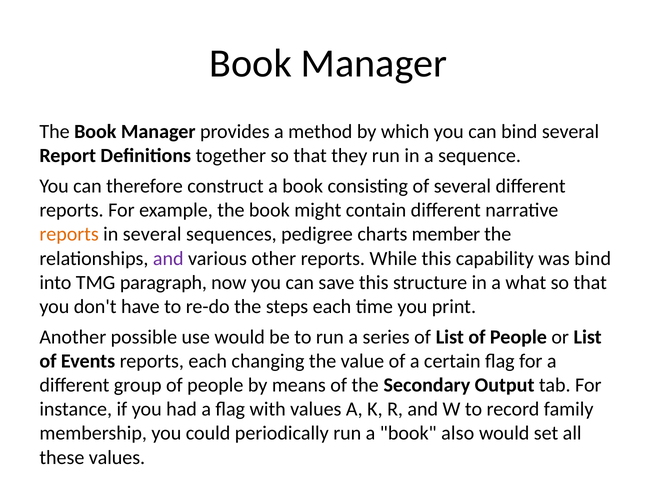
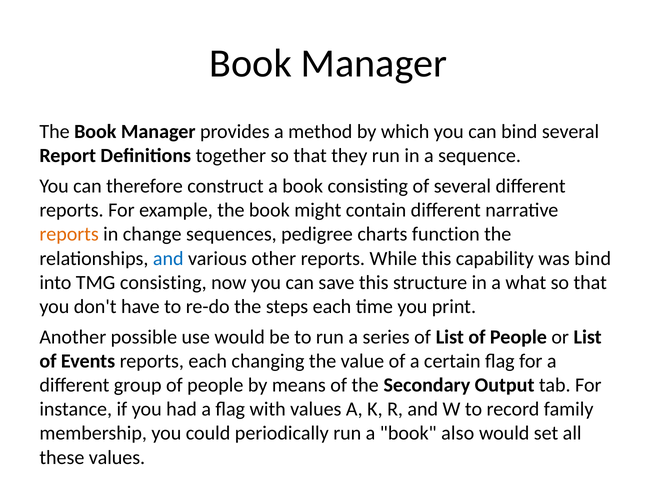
in several: several -> change
member: member -> function
and at (168, 258) colour: purple -> blue
TMG paragraph: paragraph -> consisting
